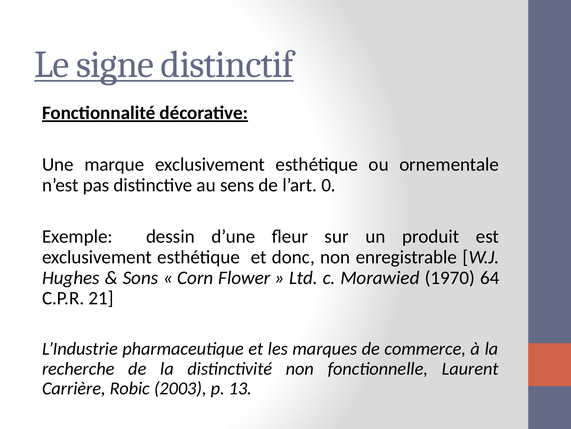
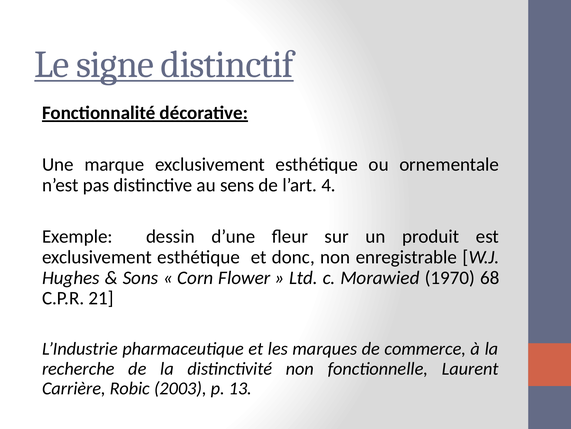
0: 0 -> 4
64: 64 -> 68
